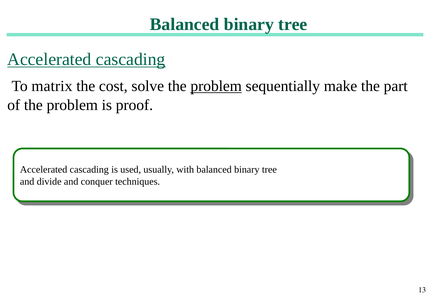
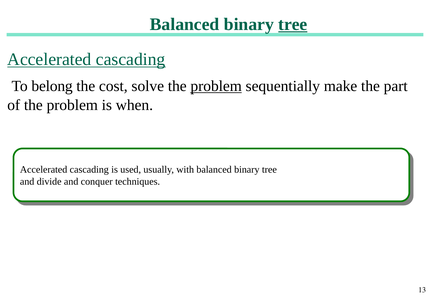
tree at (293, 24) underline: none -> present
matrix: matrix -> belong
proof: proof -> when
